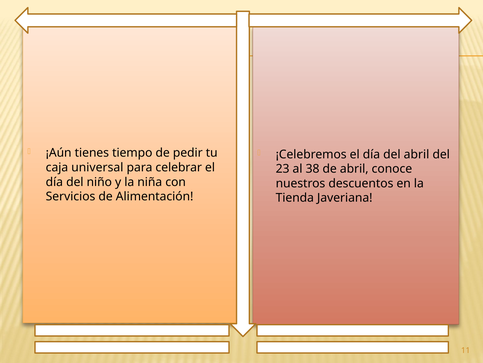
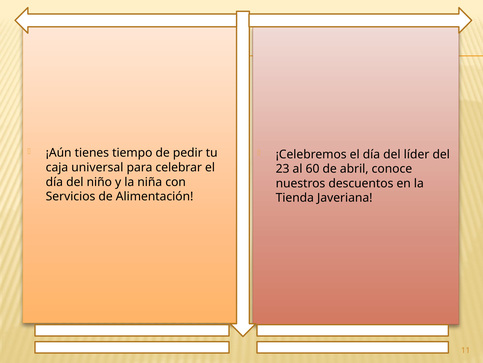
del abril: abril -> líder
38: 38 -> 60
